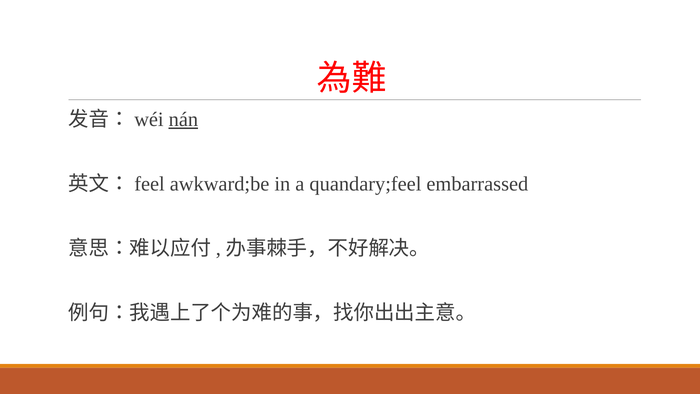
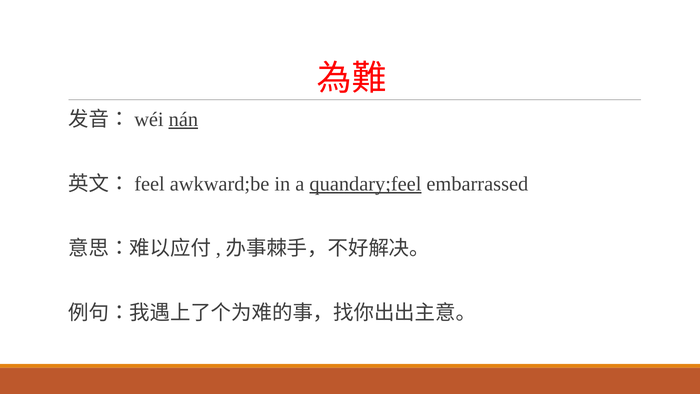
quandary;feel underline: none -> present
